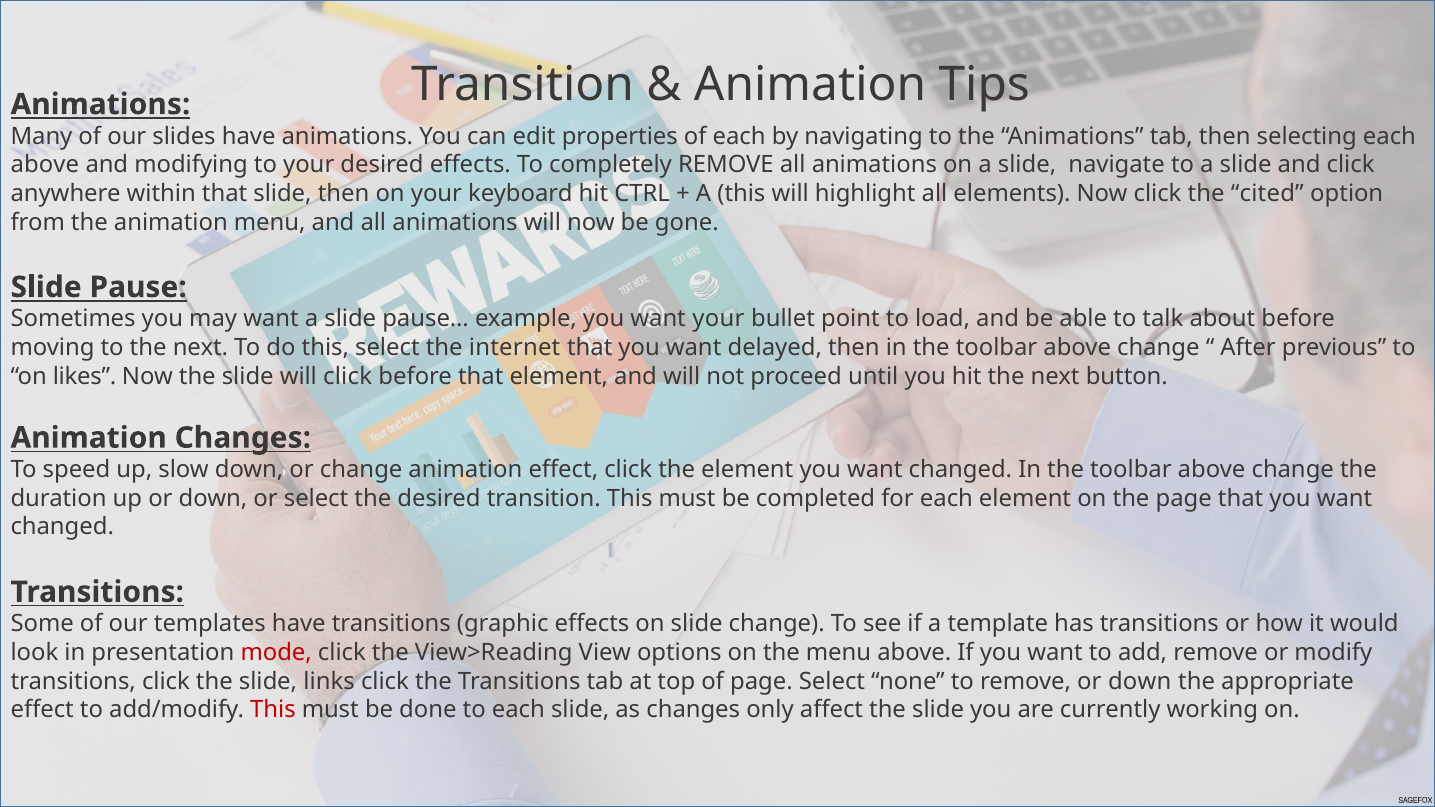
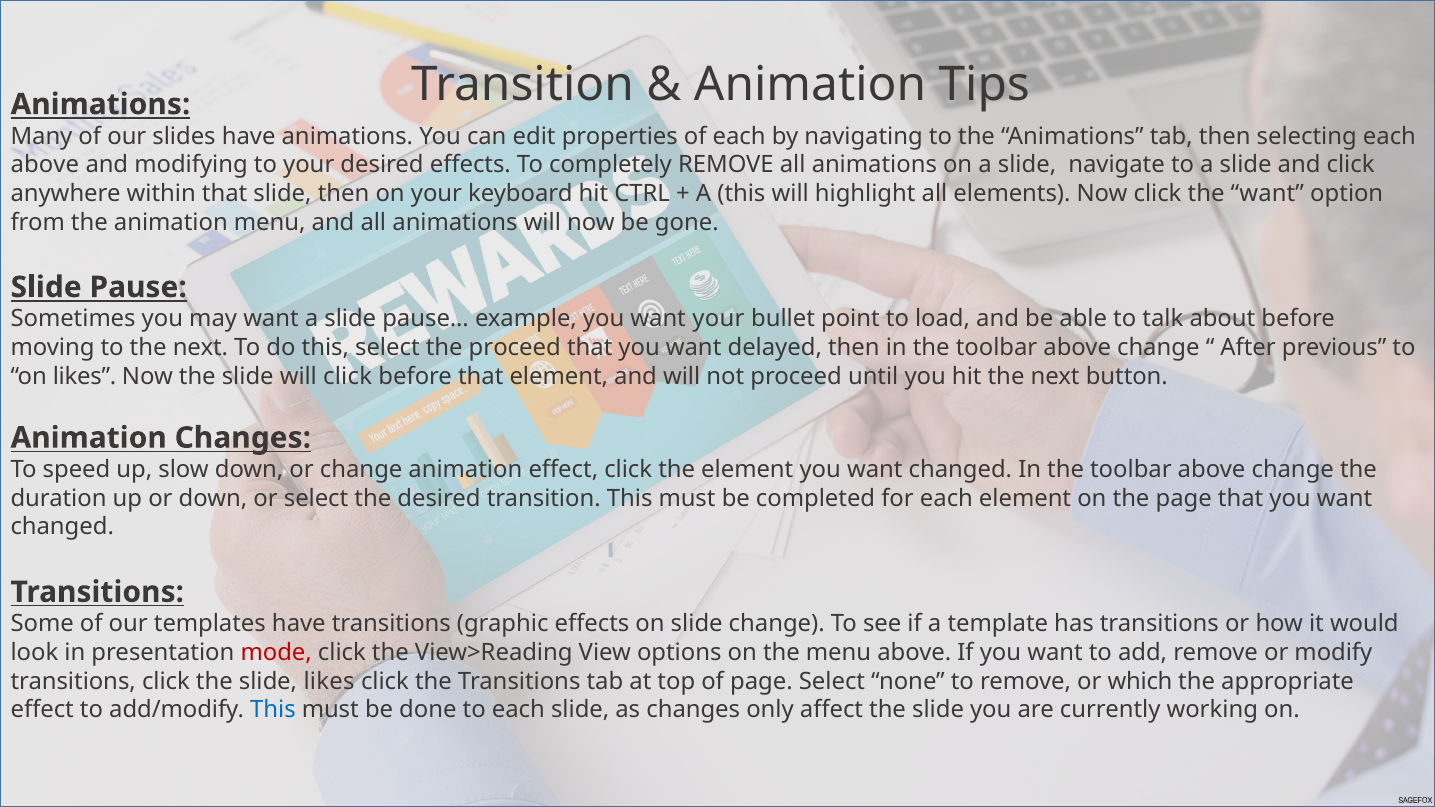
the cited: cited -> want
the internet: internet -> proceed
slide links: links -> likes
remove or down: down -> which
This at (273, 710) colour: red -> blue
